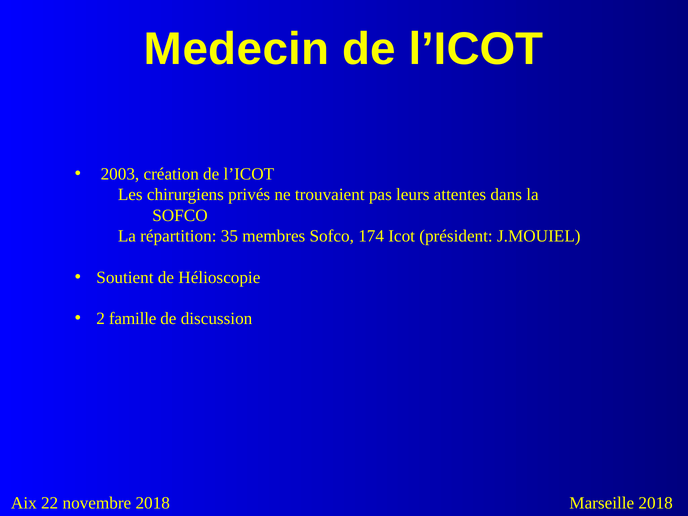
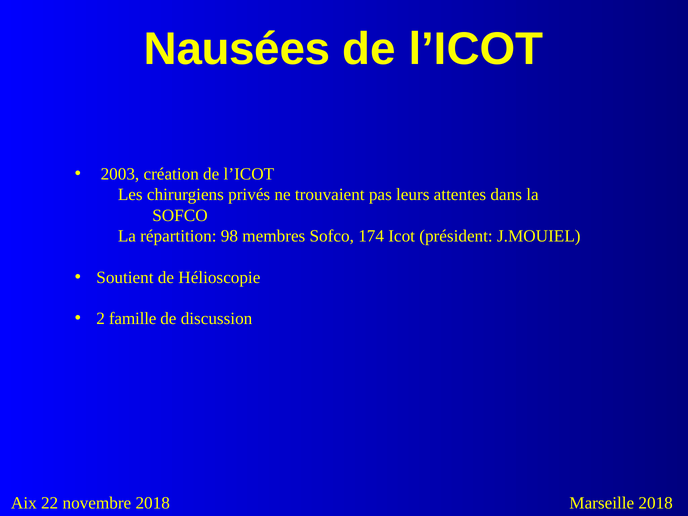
Medecin: Medecin -> Nausées
35: 35 -> 98
